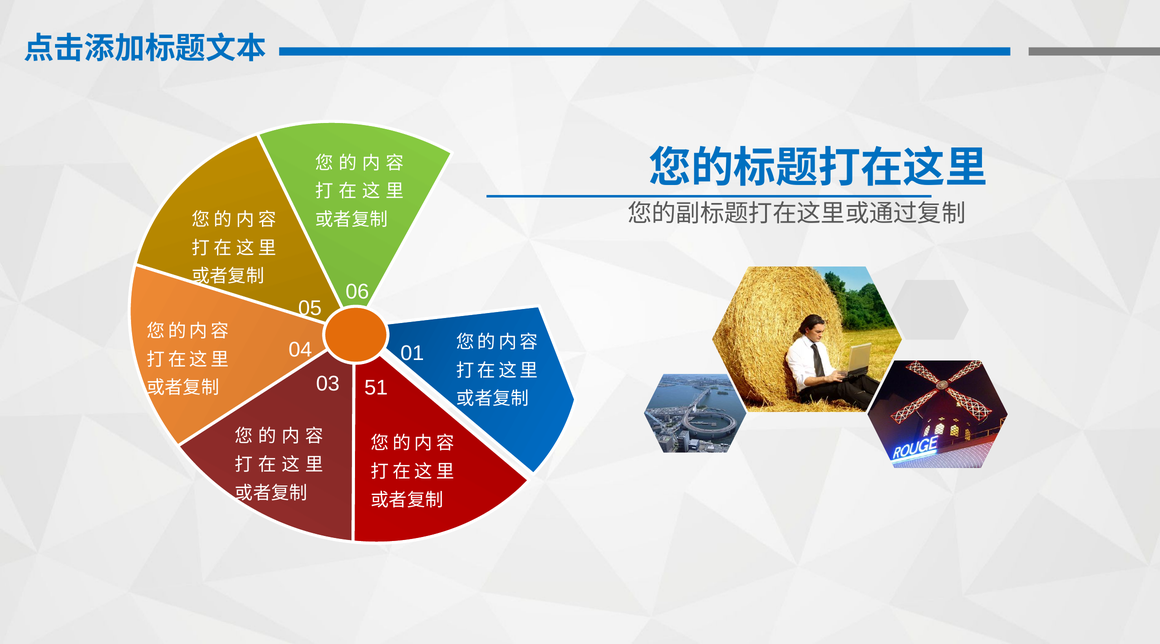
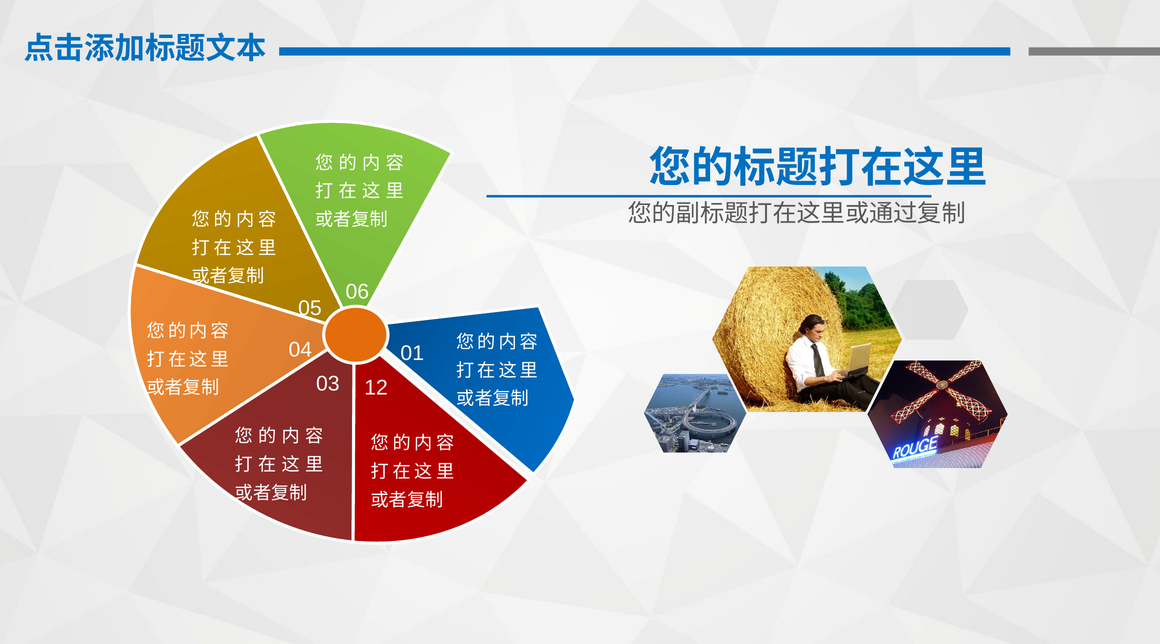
51: 51 -> 12
